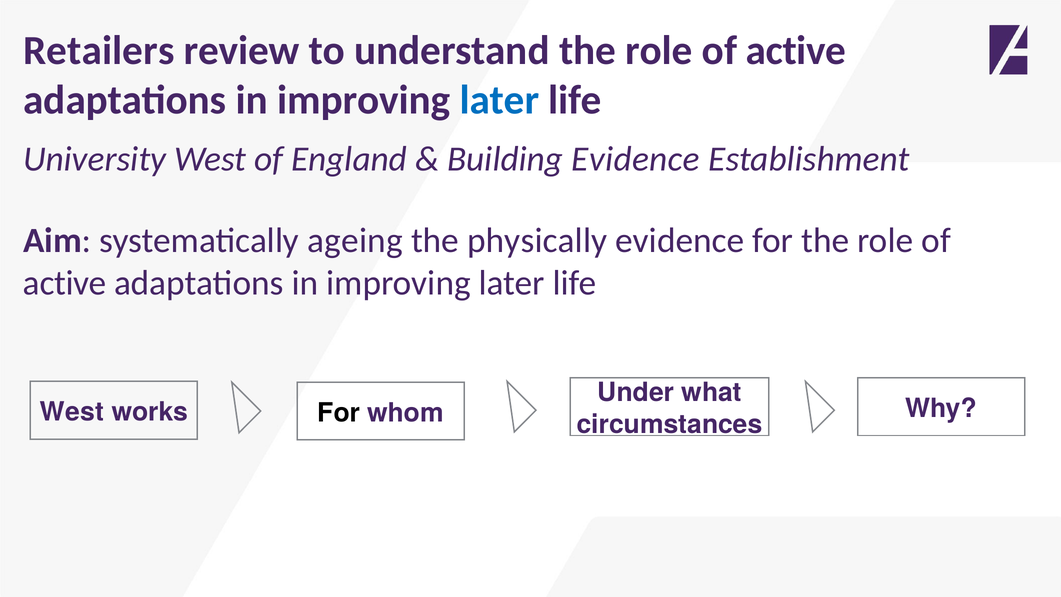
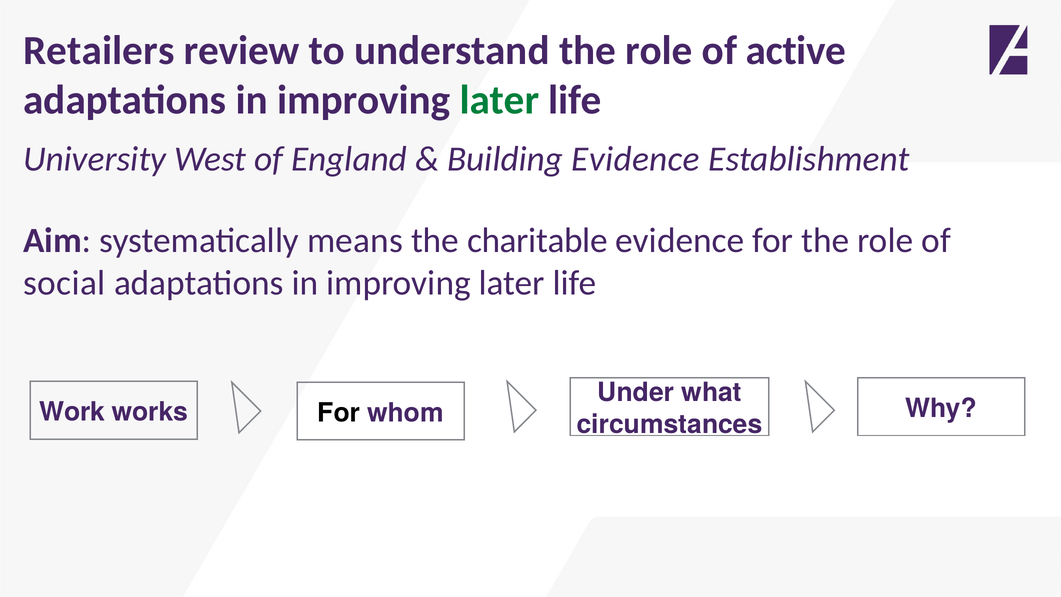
later at (499, 100) colour: blue -> green
ageing: ageing -> means
physically: physically -> charitable
active at (65, 283): active -> social
West at (72, 412): West -> Work
